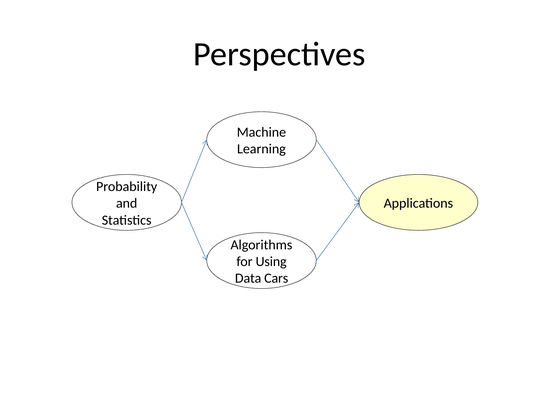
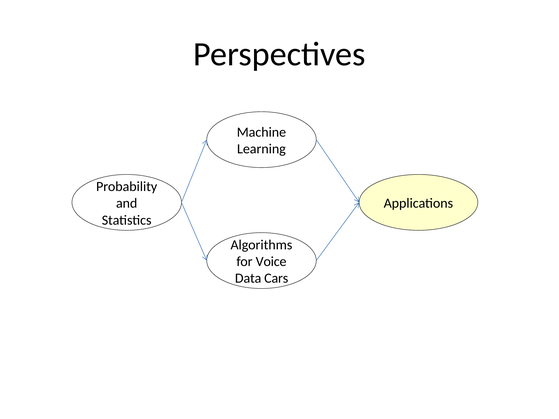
Using: Using -> Voice
